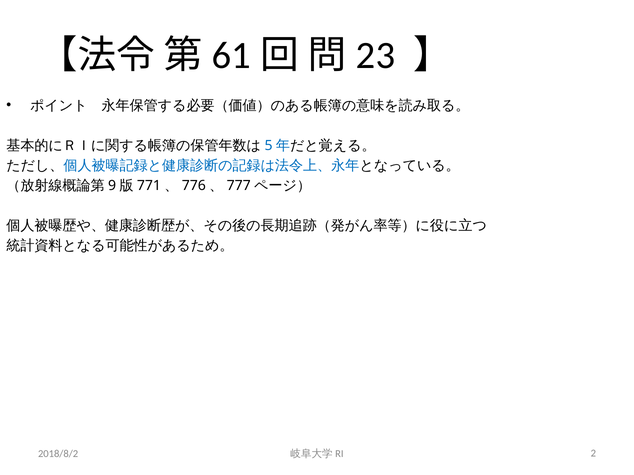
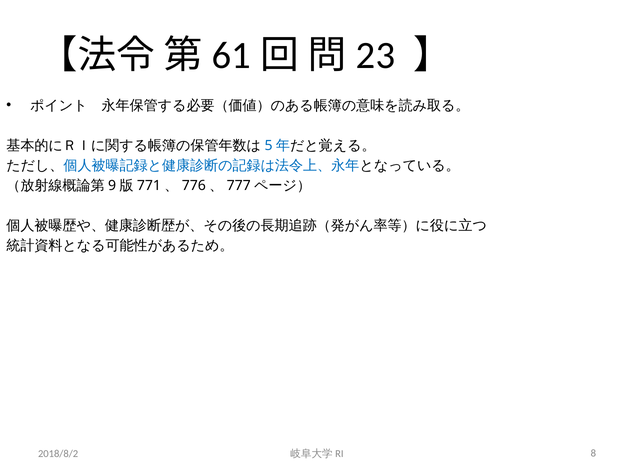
2: 2 -> 8
